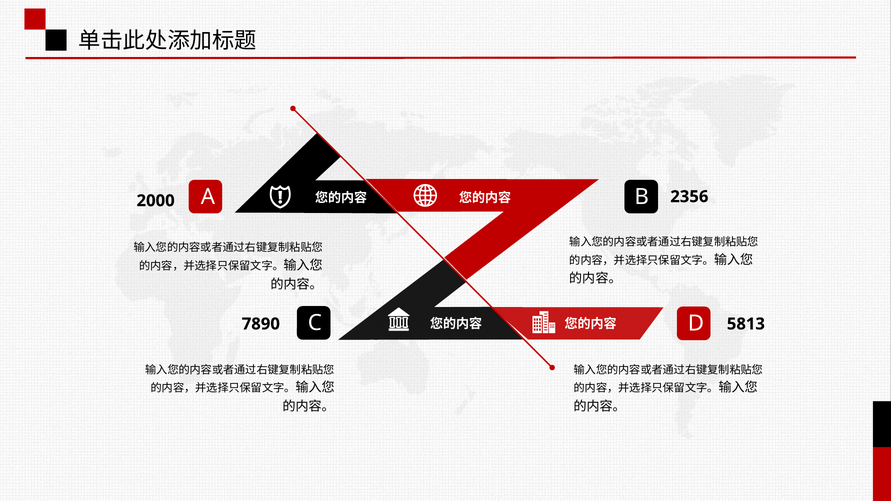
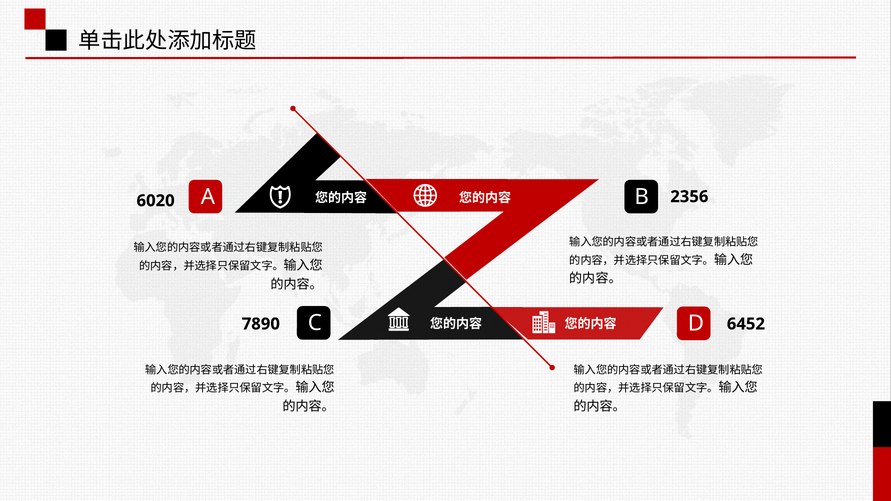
2000: 2000 -> 6020
5813: 5813 -> 6452
